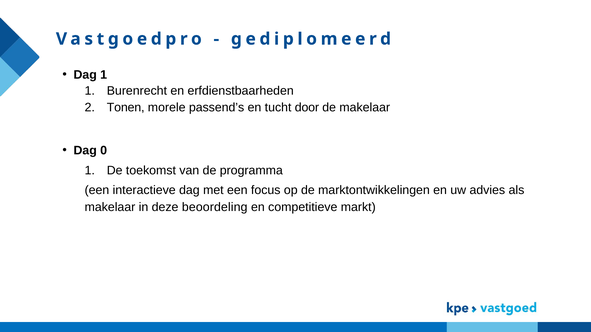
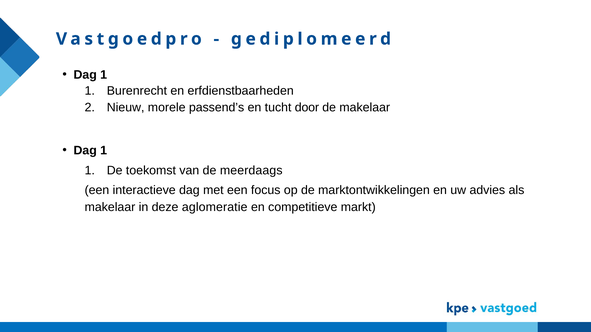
Tonen: Tonen -> Nieuw
0 at (104, 151): 0 -> 1
programma: programma -> meerdaags
beoordeling: beoordeling -> aglomeratie
